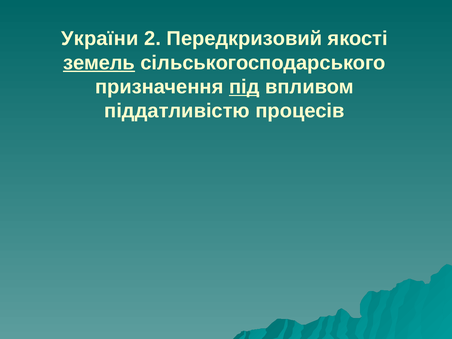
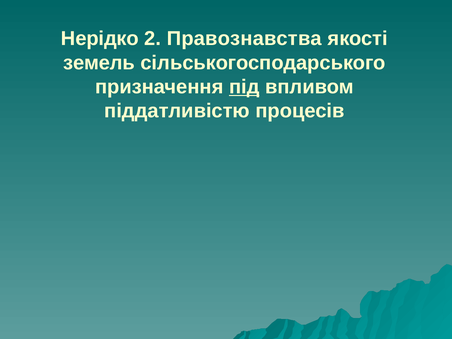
України: України -> Нерідко
Передкризовий: Передкризовий -> Правознавства
земель underline: present -> none
